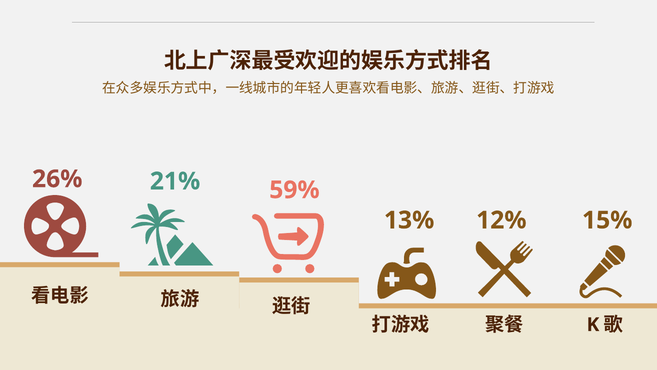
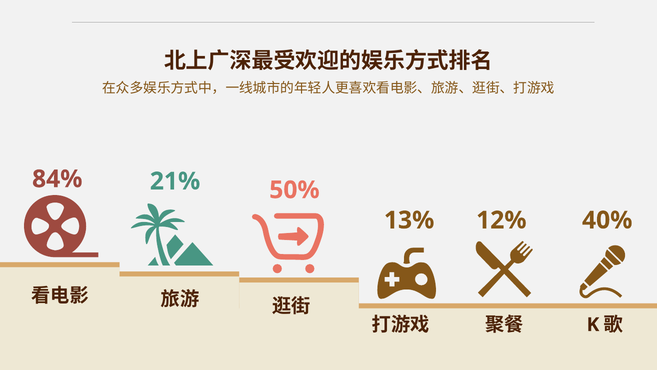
26%: 26% -> 84%
59%: 59% -> 50%
15%: 15% -> 40%
